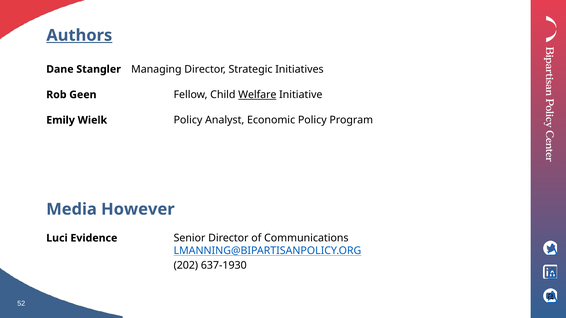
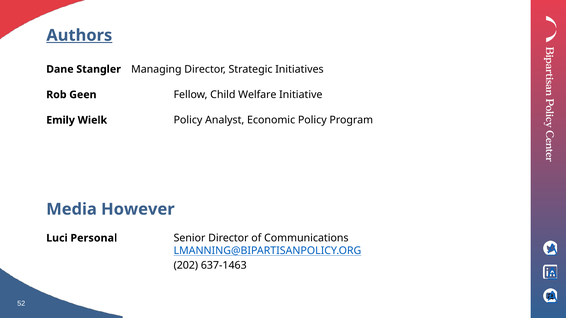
Welfare underline: present -> none
Evidence: Evidence -> Personal
637-1930: 637-1930 -> 637-1463
